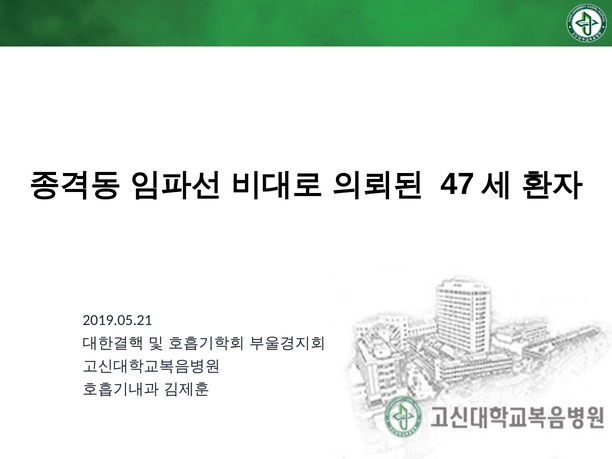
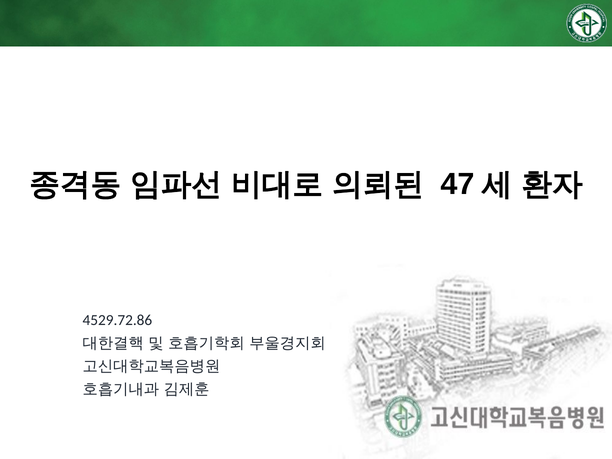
2019.05.21: 2019.05.21 -> 4529.72.86
